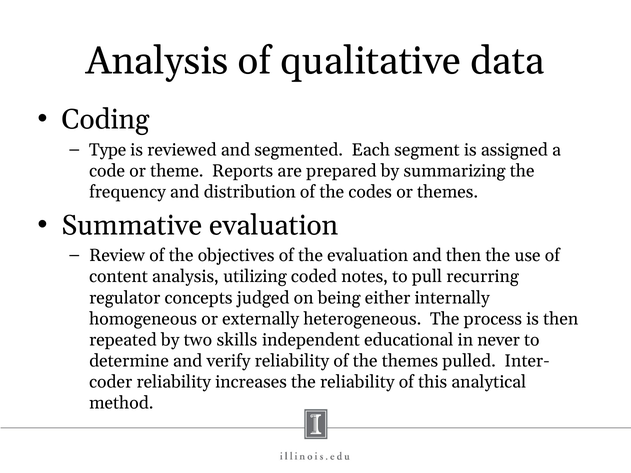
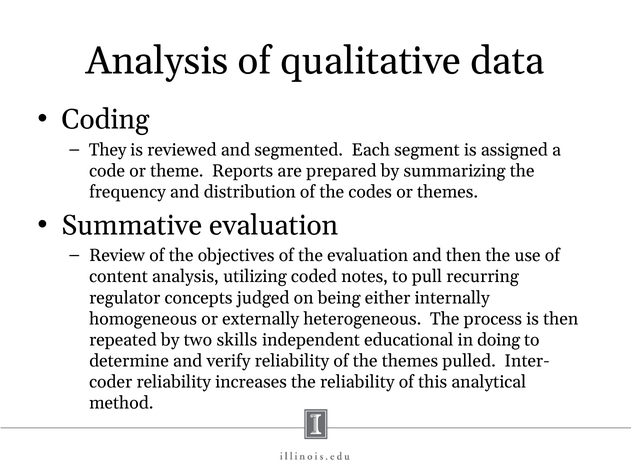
Type: Type -> They
never: never -> doing
